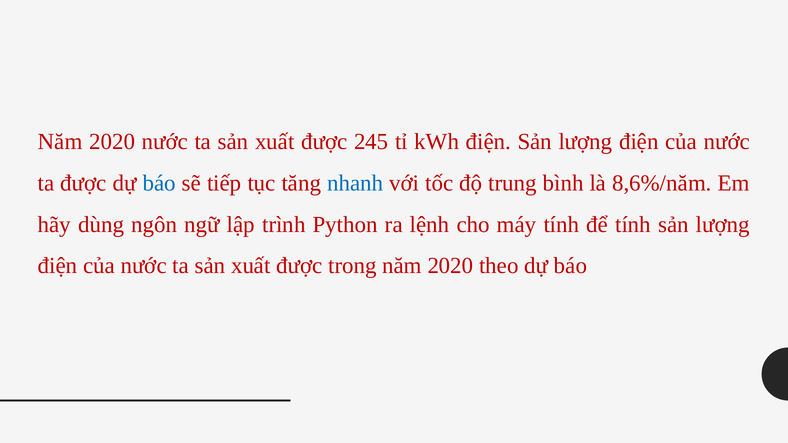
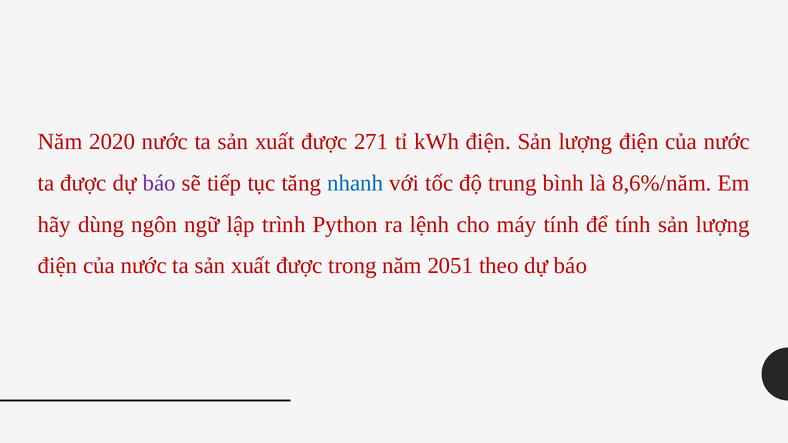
245: 245 -> 271
báo at (159, 183) colour: blue -> purple
trong năm 2020: 2020 -> 2051
